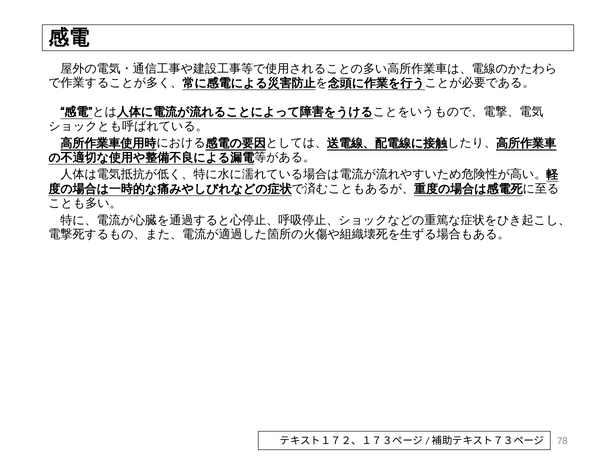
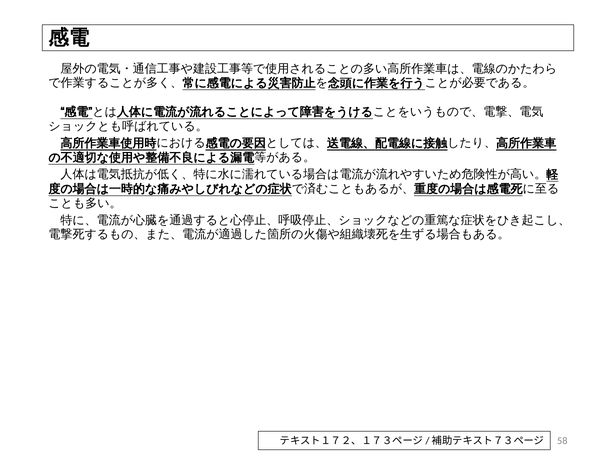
78: 78 -> 58
